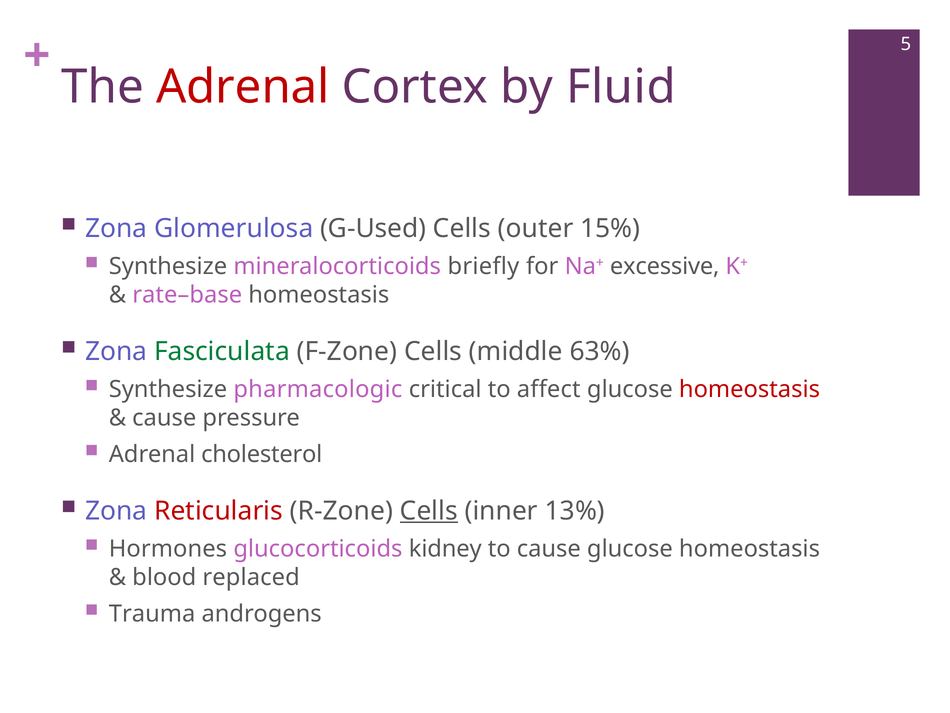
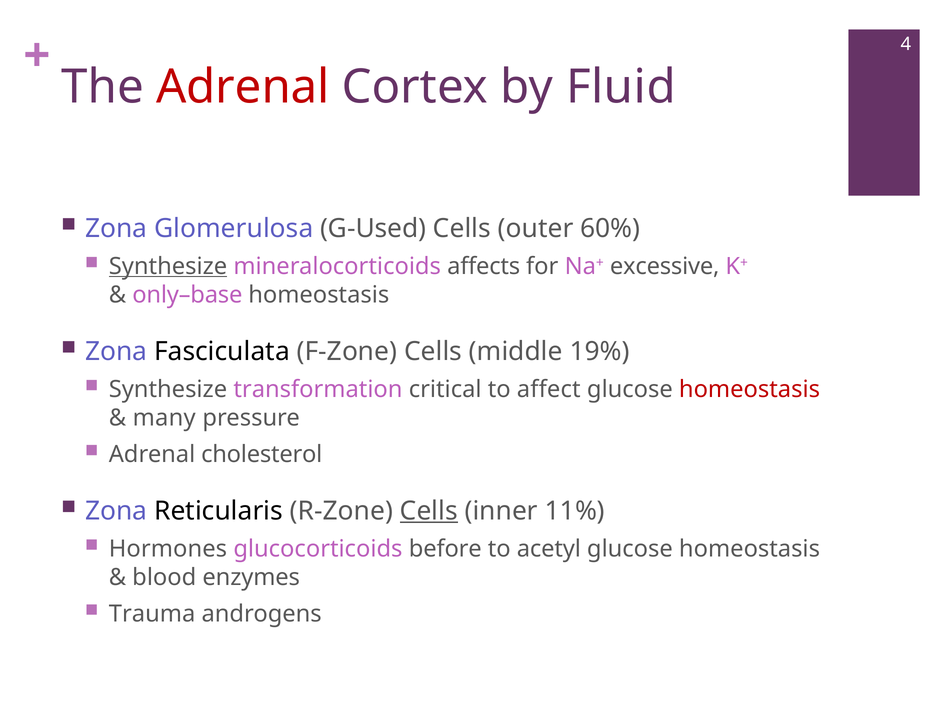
5: 5 -> 4
15%: 15% -> 60%
Synthesize at (168, 266) underline: none -> present
briefly: briefly -> affects
rate–base: rate–base -> only–base
Fasciculata colour: green -> black
63%: 63% -> 19%
pharmacologic: pharmacologic -> transformation
cause at (164, 418): cause -> many
Reticularis colour: red -> black
13%: 13% -> 11%
kidney: kidney -> before
to cause: cause -> acetyl
replaced: replaced -> enzymes
